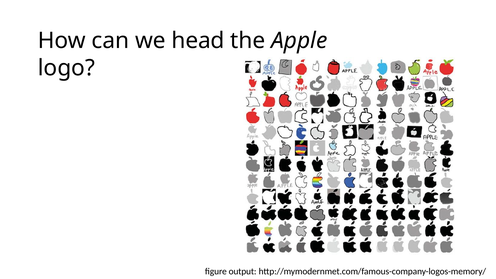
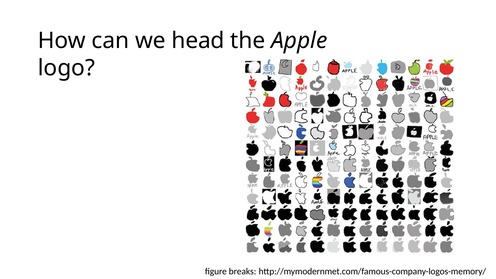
output: output -> breaks
